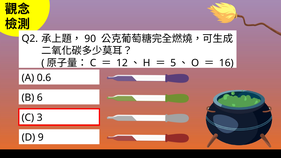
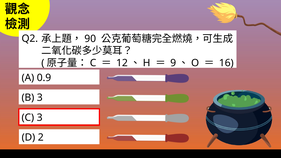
5: 5 -> 9
0.6: 0.6 -> 0.9
B 6: 6 -> 3
9: 9 -> 2
